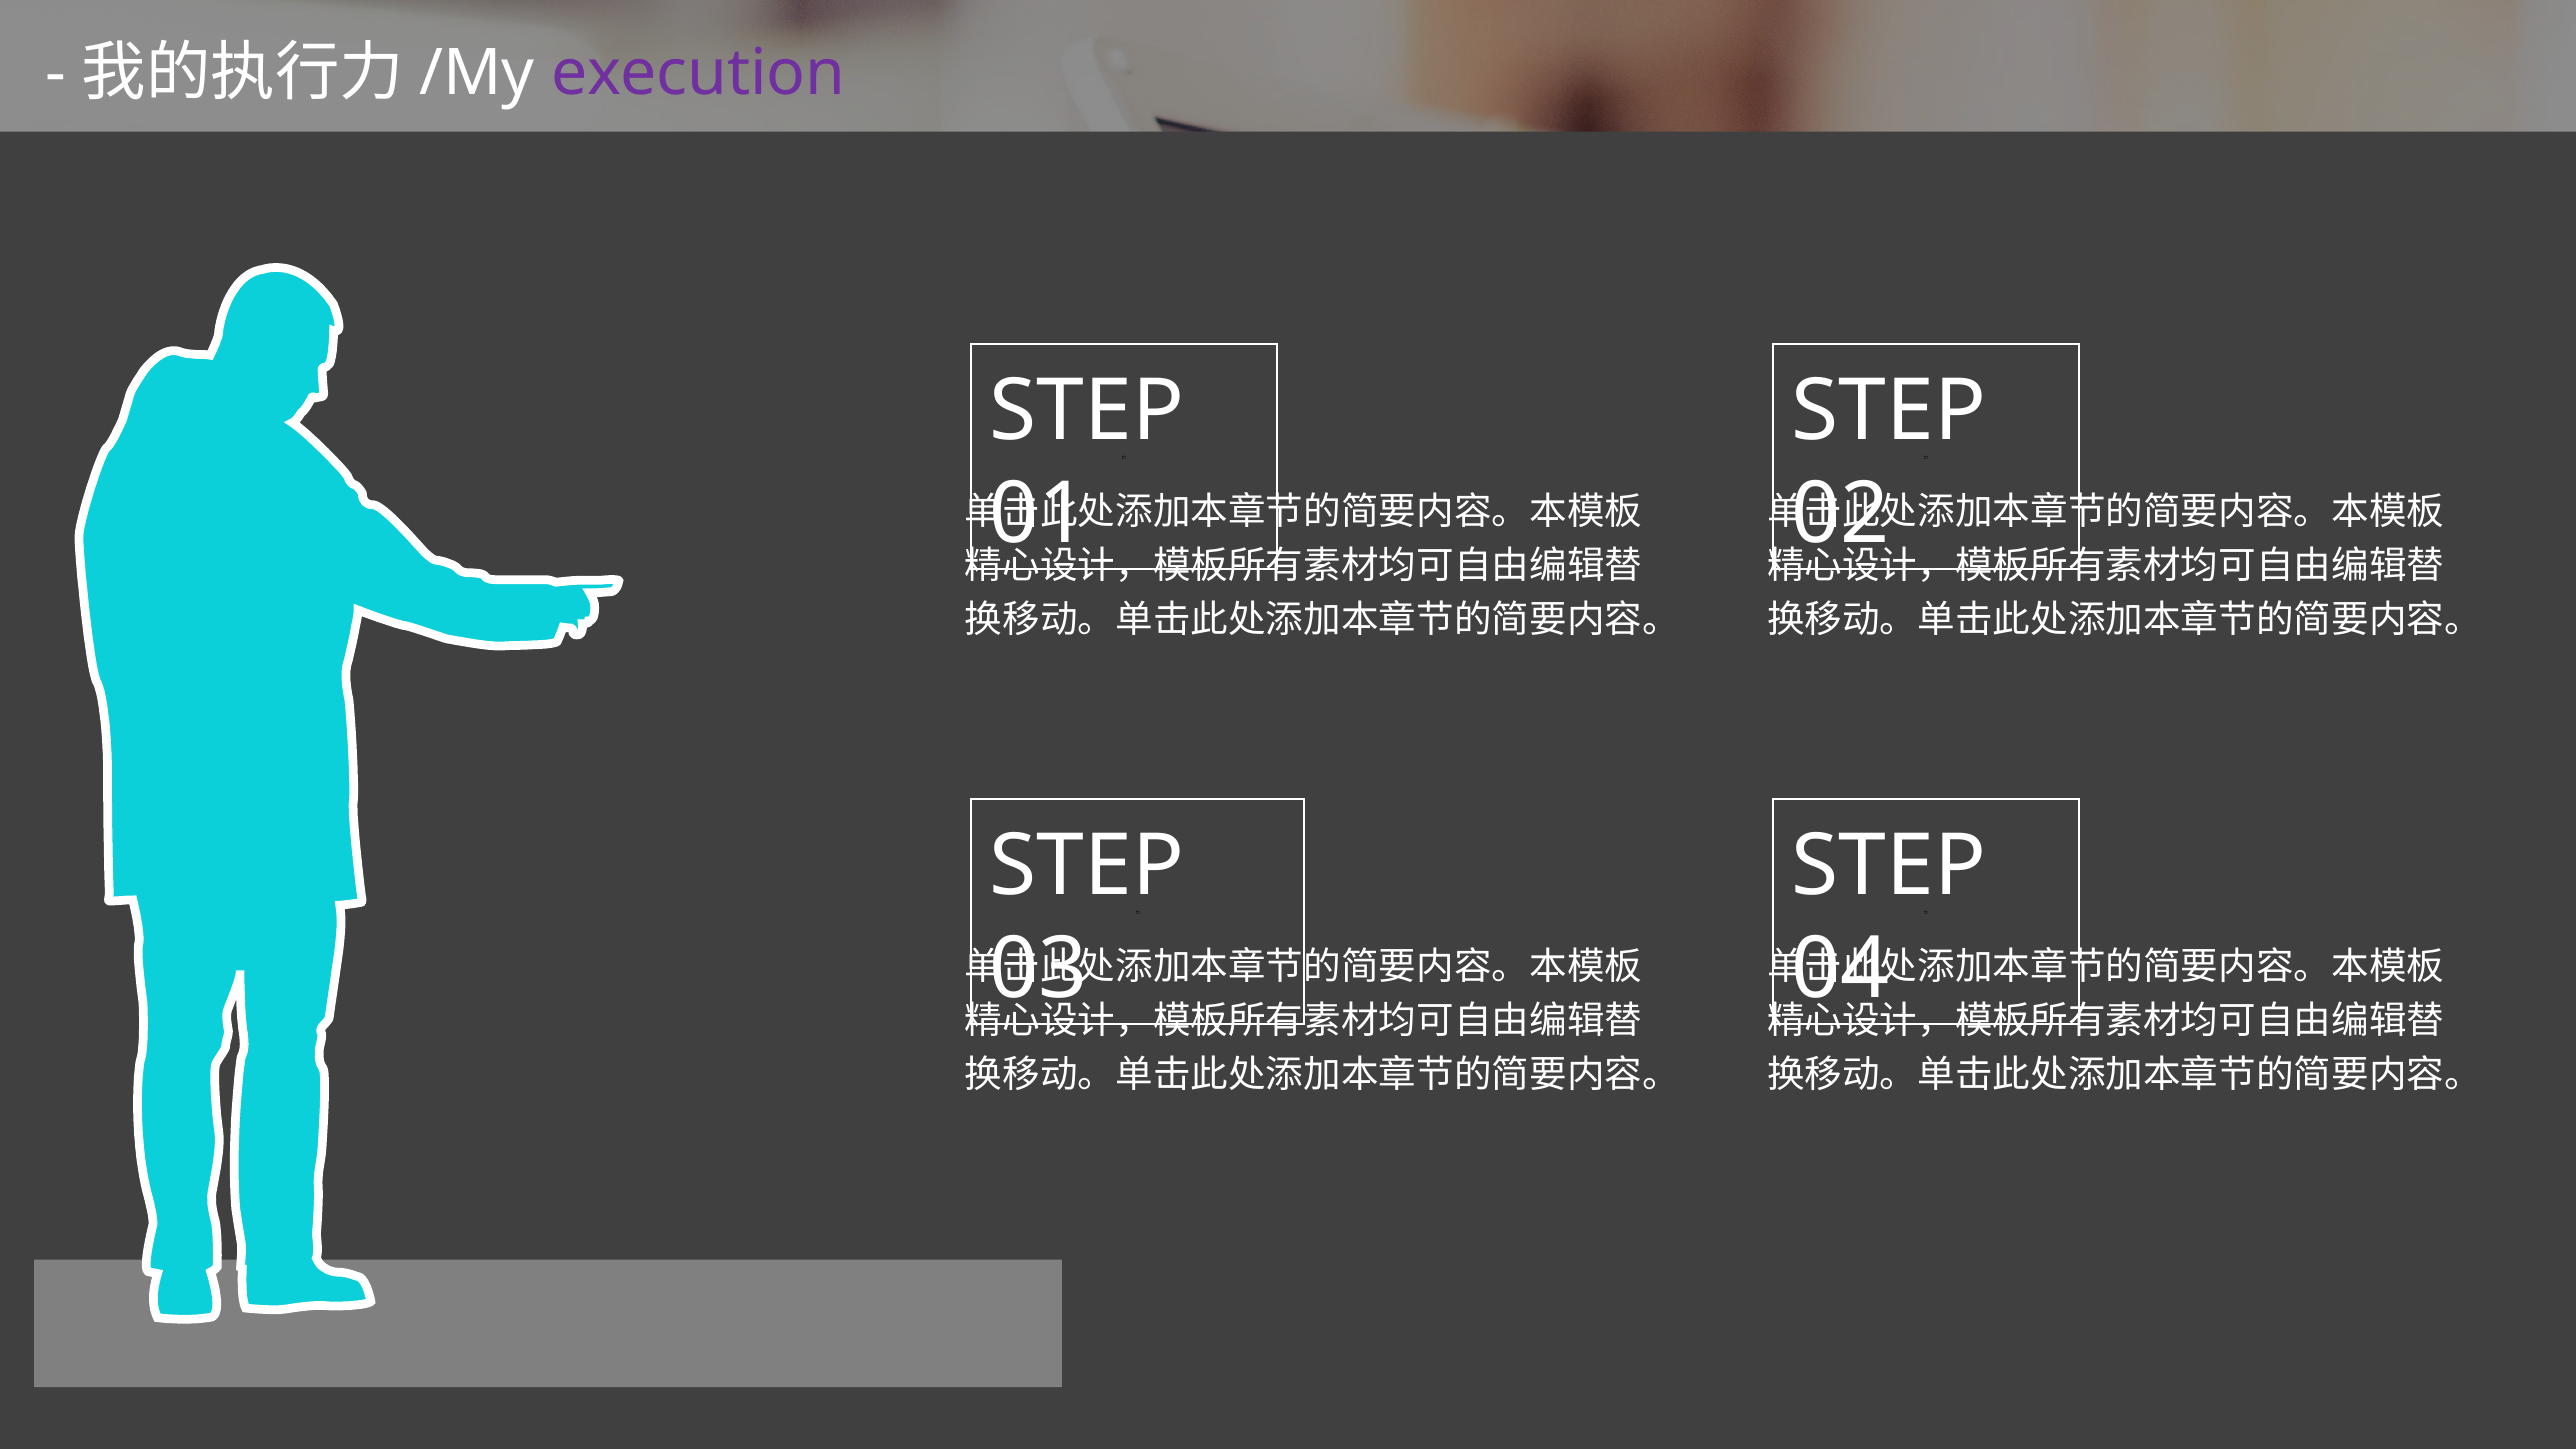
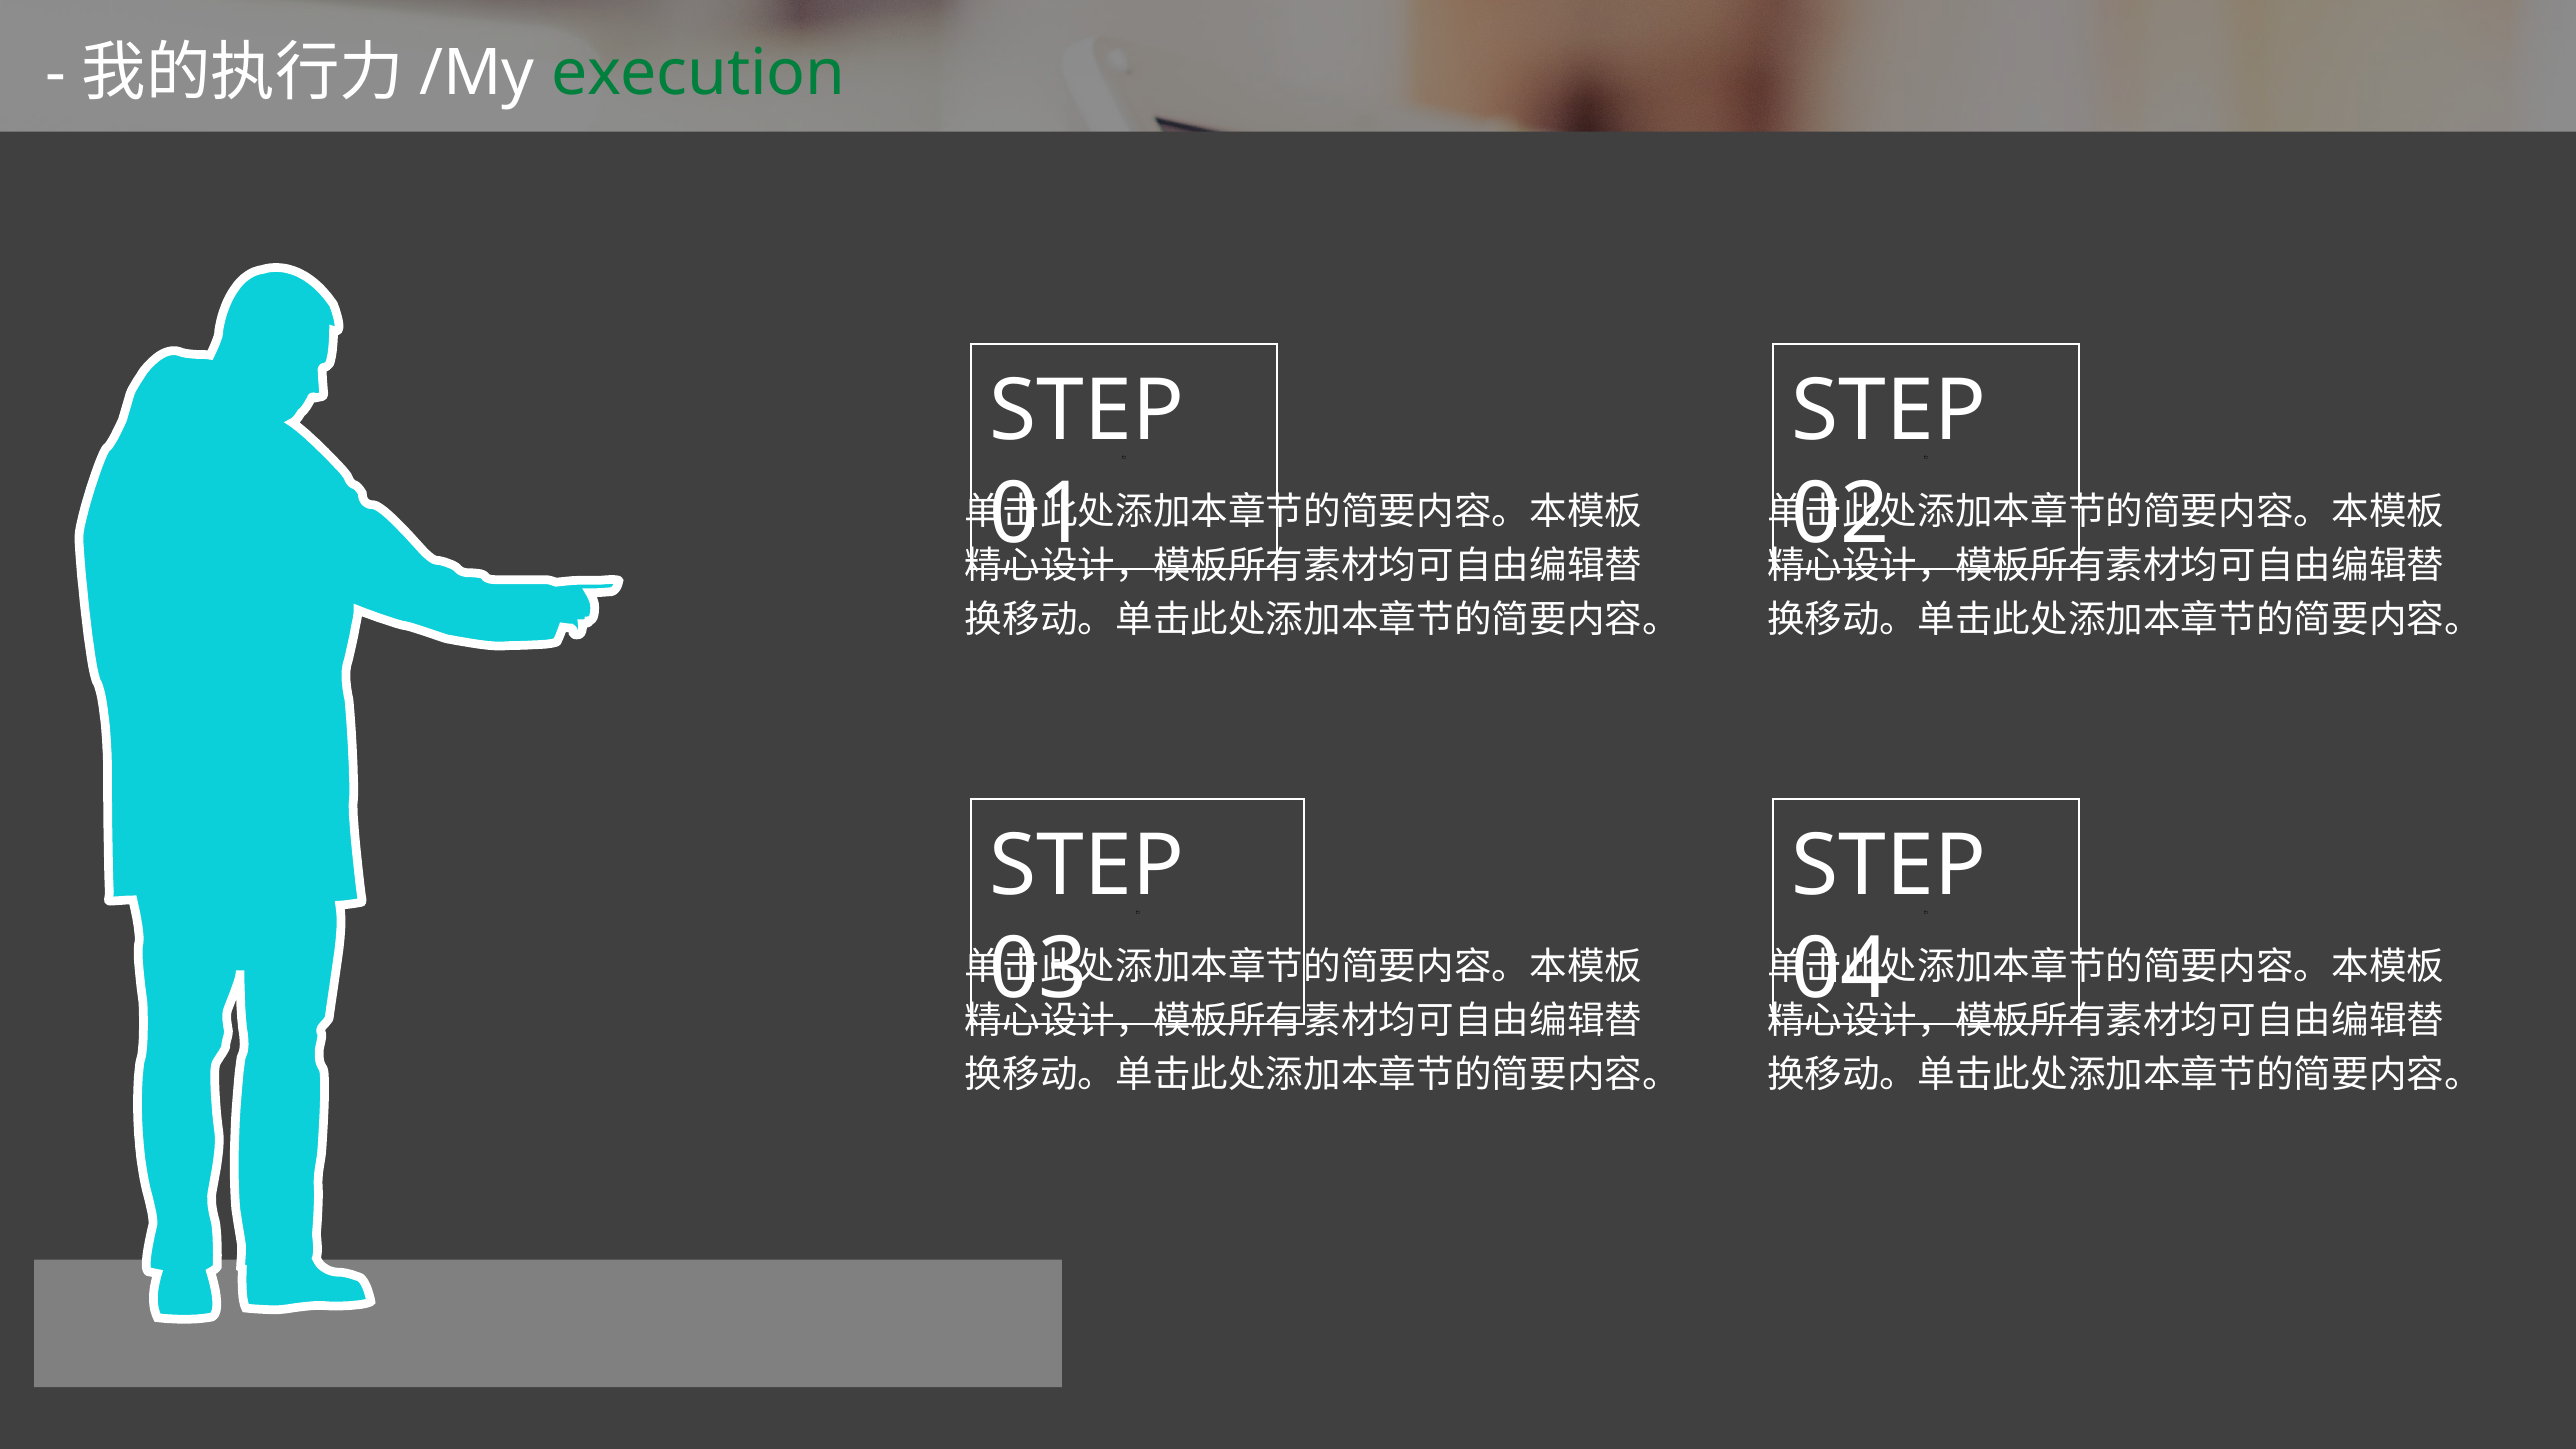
execution colour: purple -> green
